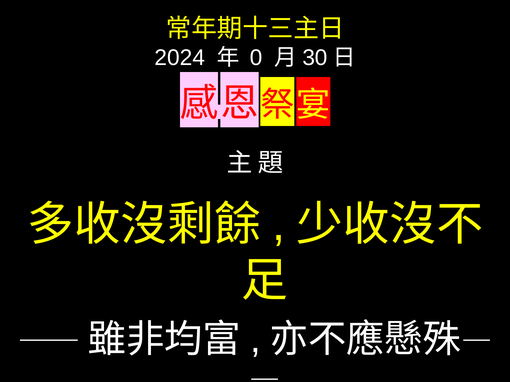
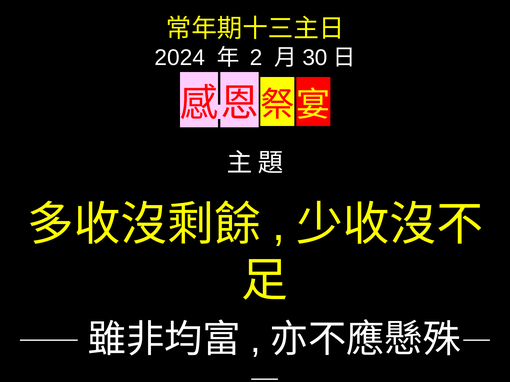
0: 0 -> 2
